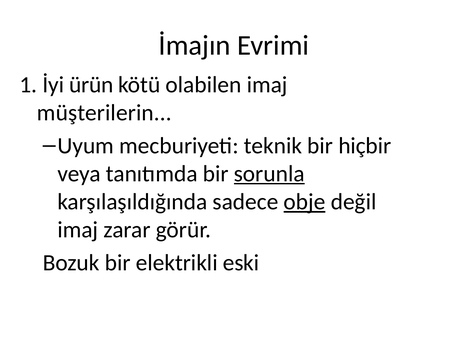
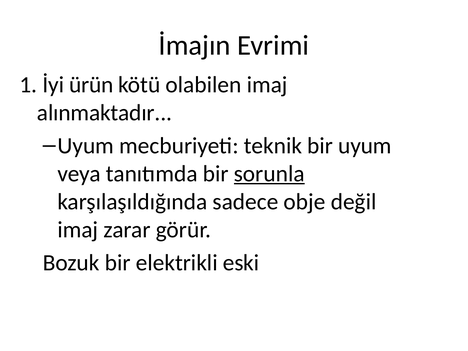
müşterilerin: müşterilerin -> alınmaktadır
bir hiçbir: hiçbir -> uyum
obje underline: present -> none
